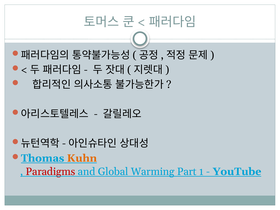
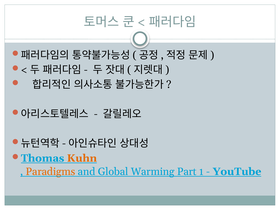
Paradigms colour: red -> orange
